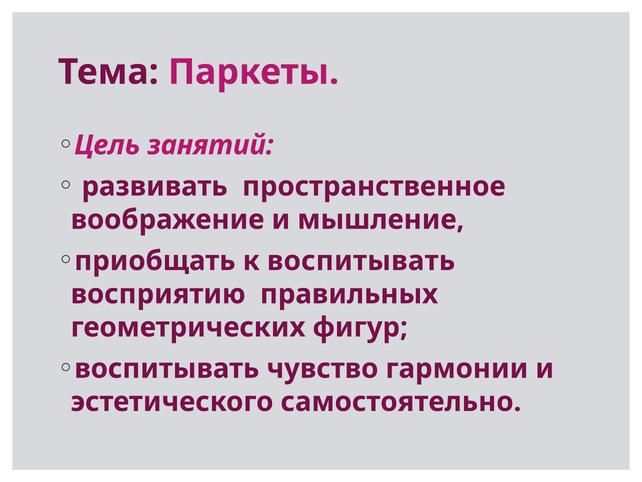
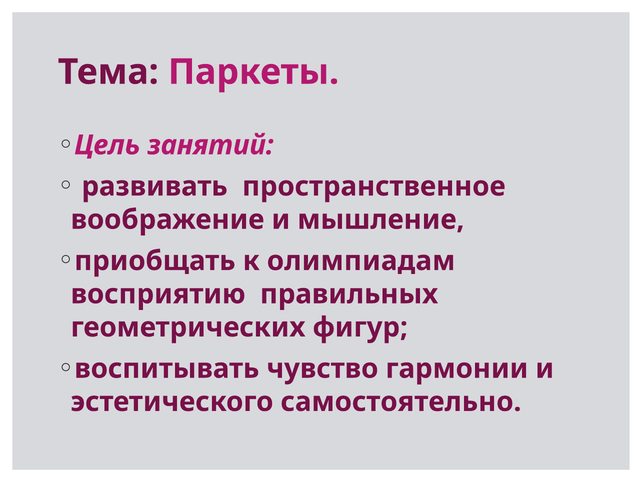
к воспитывать: воспитывать -> олимпиадам
